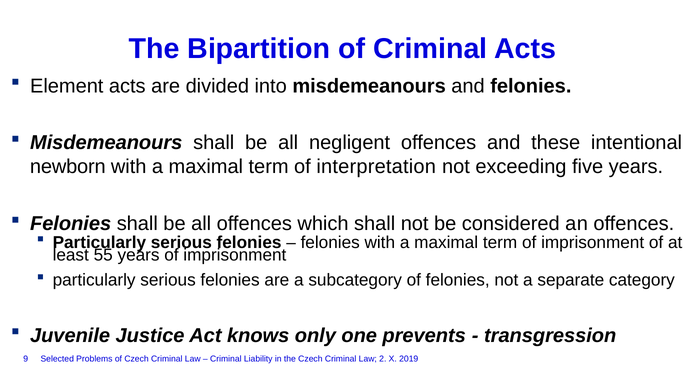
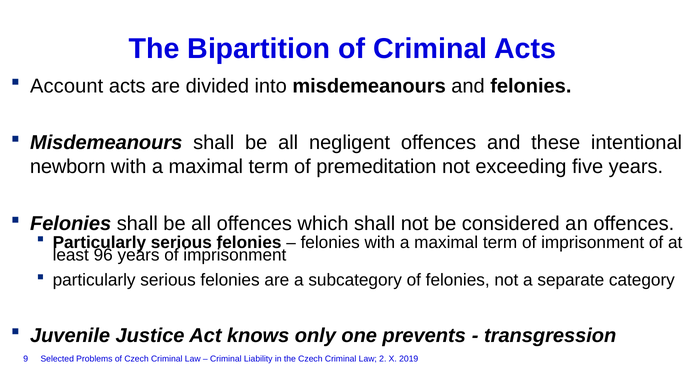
Element: Element -> Account
interpretation: interpretation -> premeditation
55: 55 -> 96
